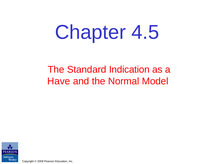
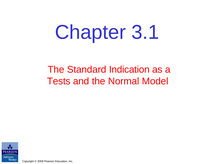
4.5: 4.5 -> 3.1
Have: Have -> Tests
